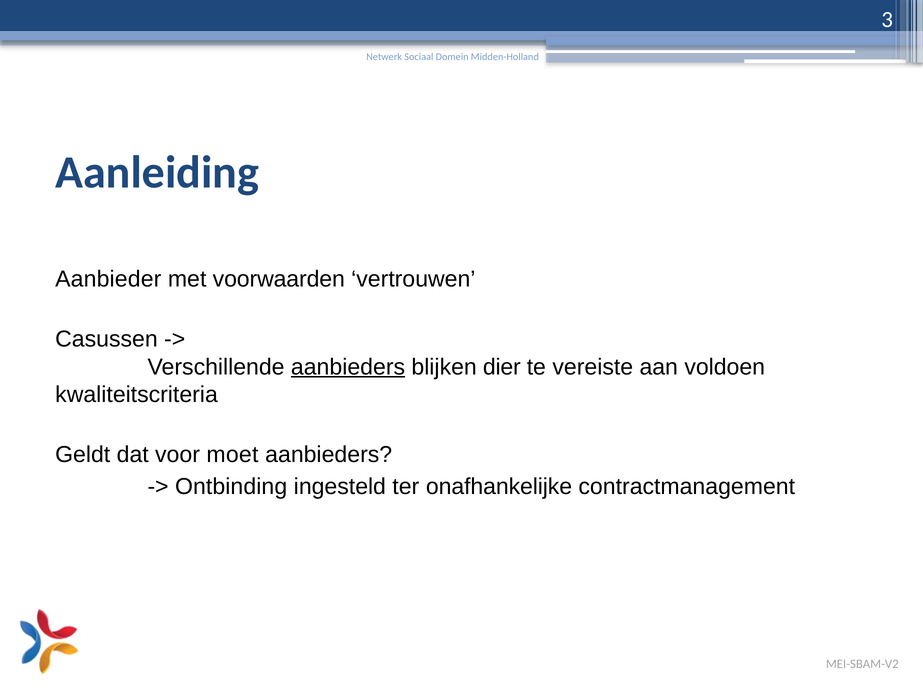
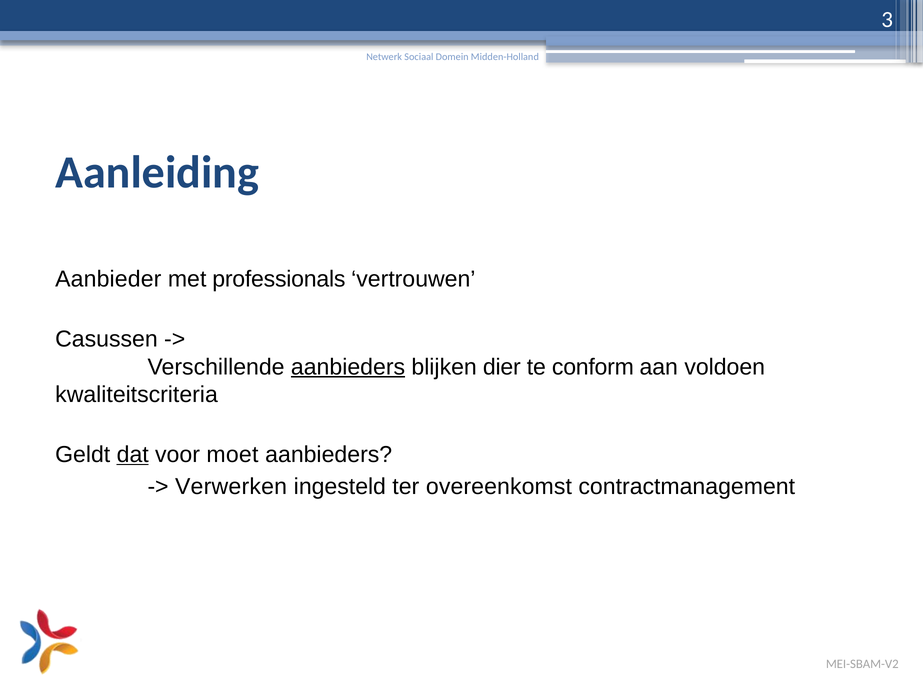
voorwaarden: voorwaarden -> professionals
vereiste: vereiste -> conform
dat underline: none -> present
Ontbinding: Ontbinding -> Verwerken
onafhankelijke: onafhankelijke -> overeenkomst
